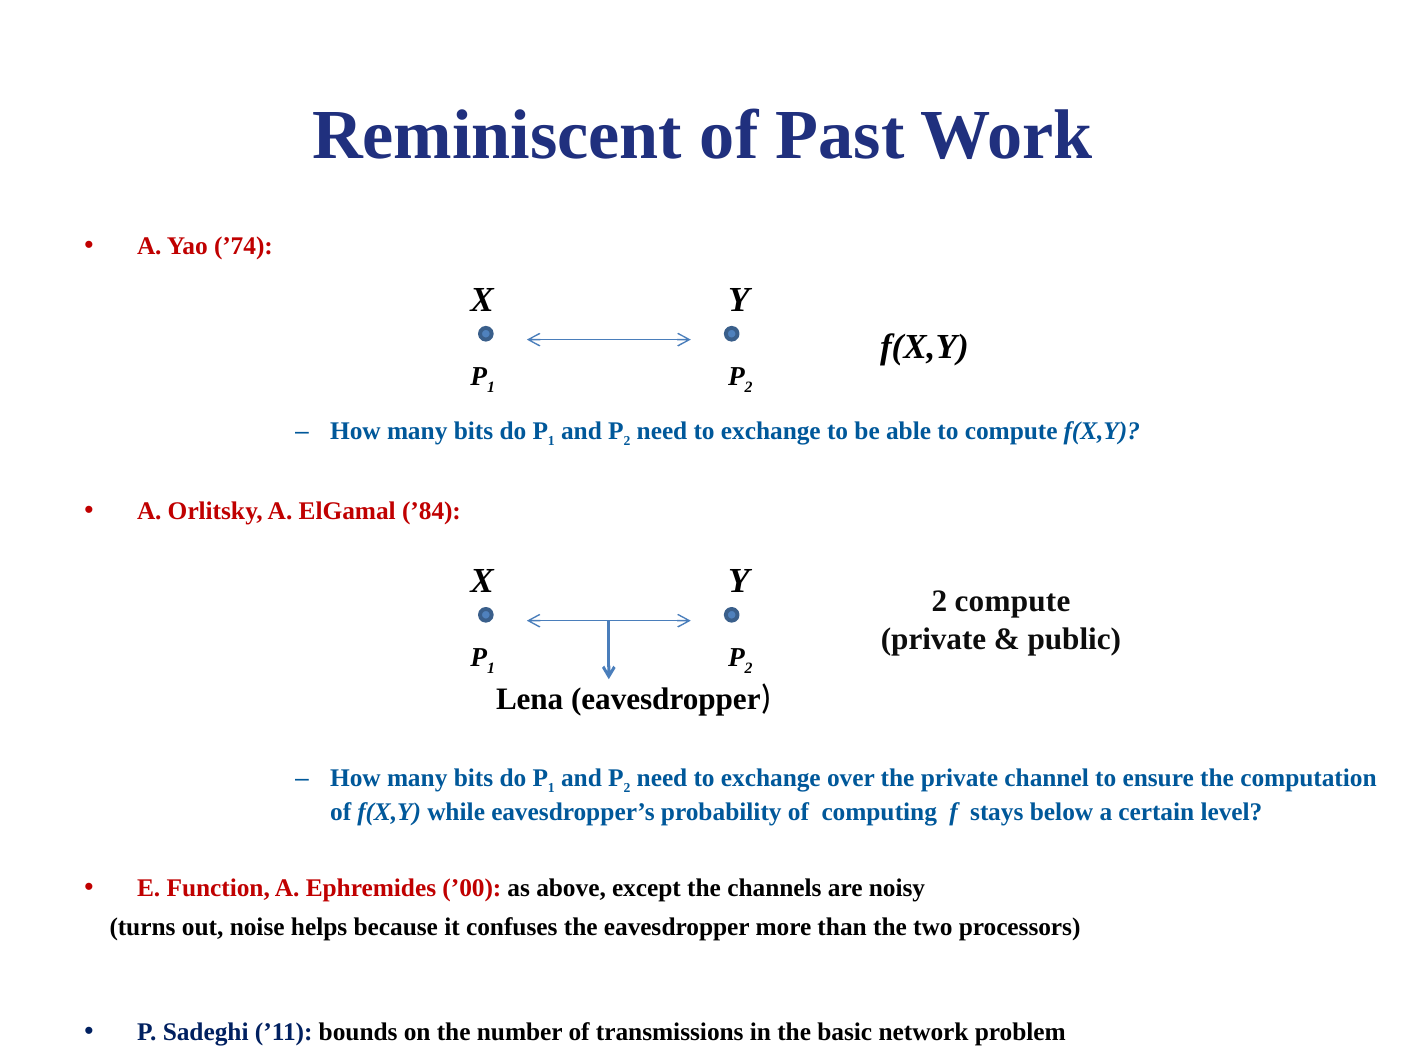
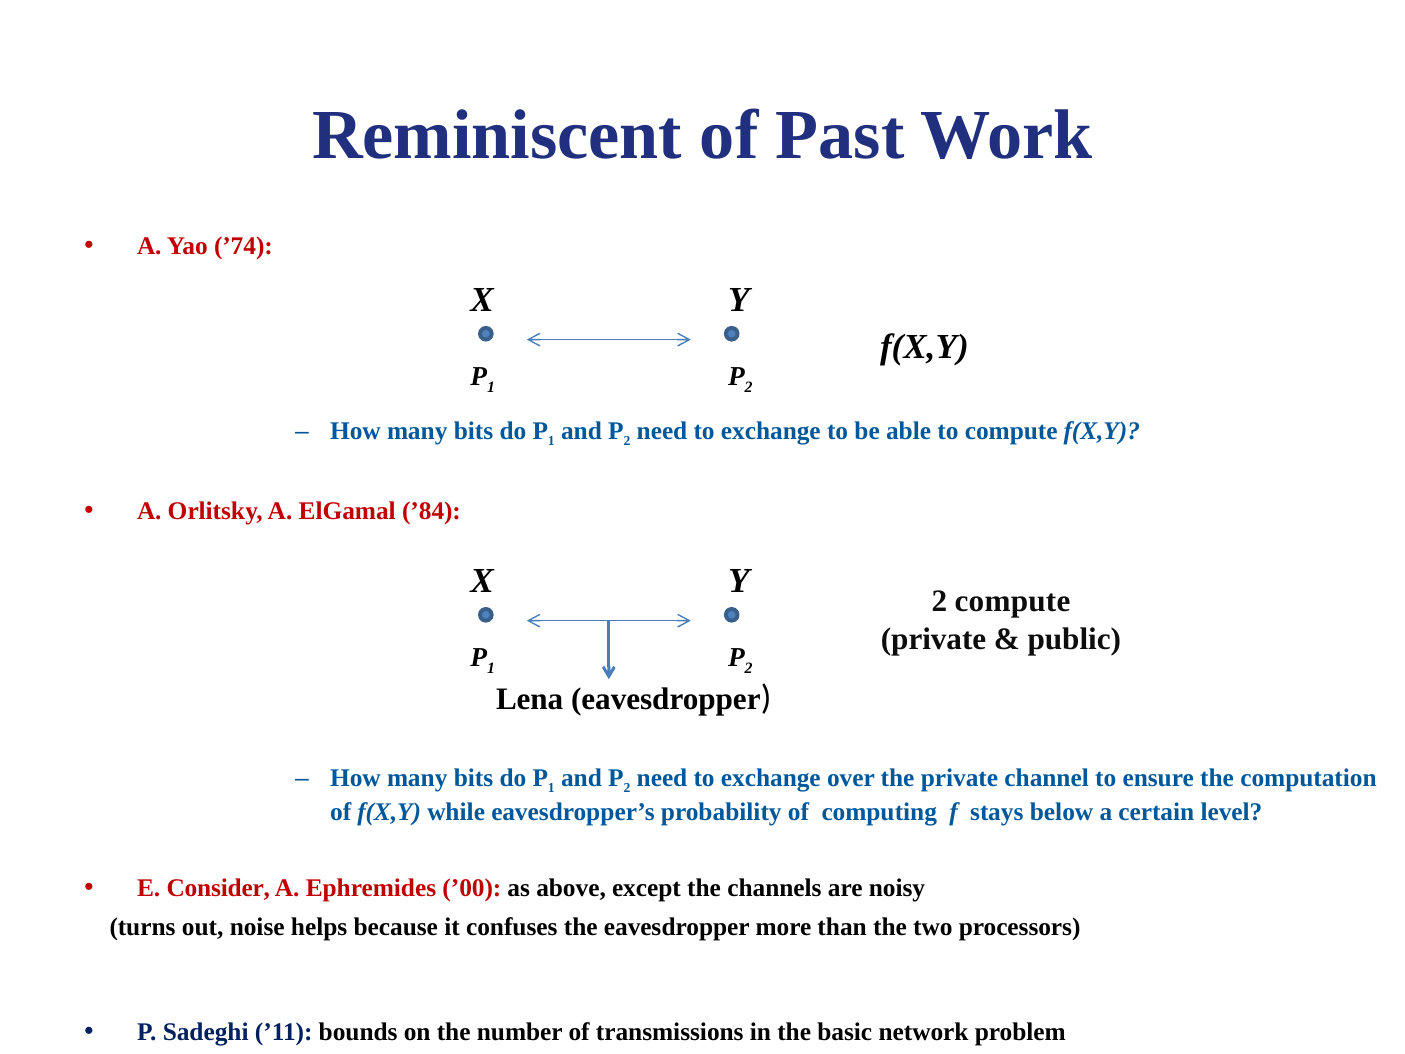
Function: Function -> Consider
